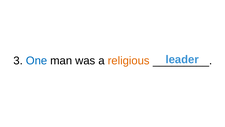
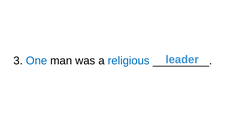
religious colour: orange -> blue
